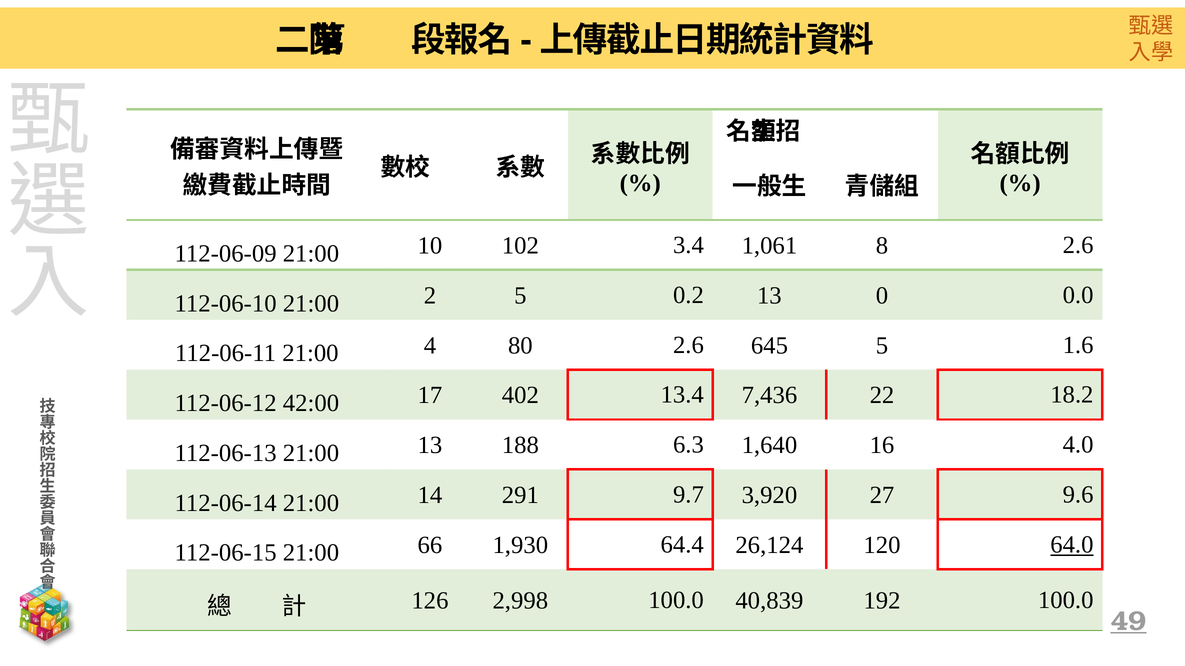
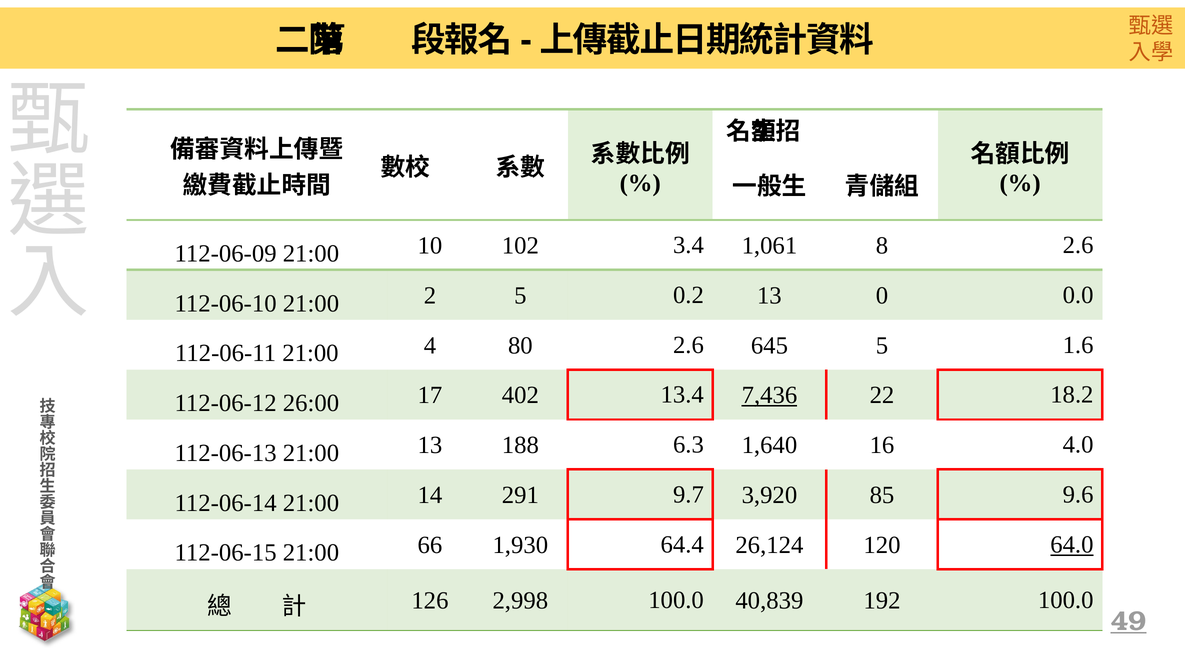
42:00: 42:00 -> 26:00
7,436 underline: none -> present
27: 27 -> 85
